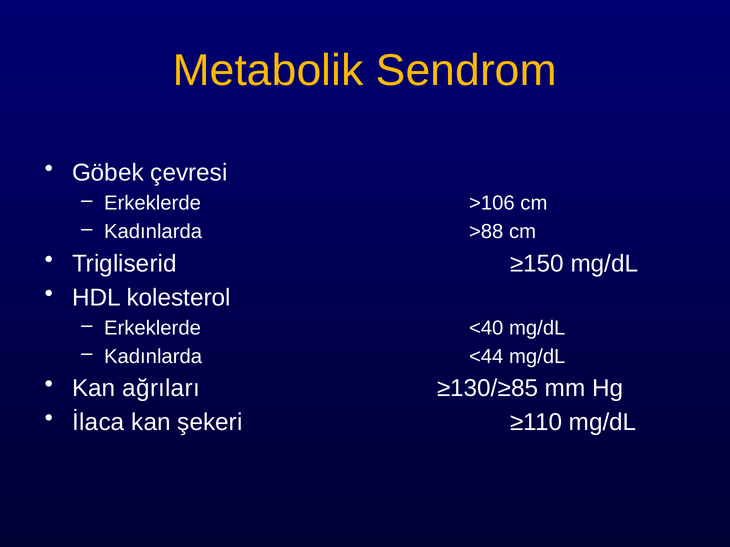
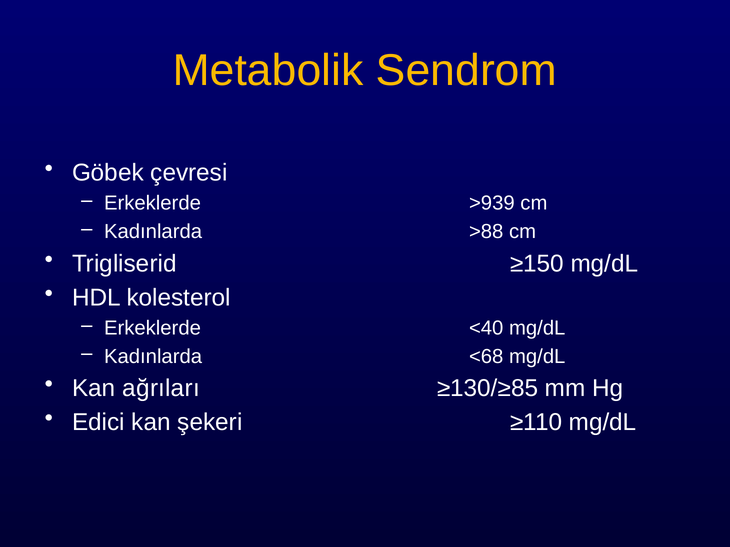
>106: >106 -> >939
<44: <44 -> <68
İlaca: İlaca -> Edici
